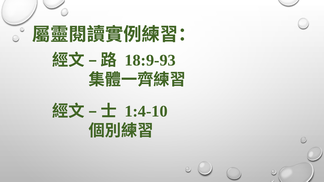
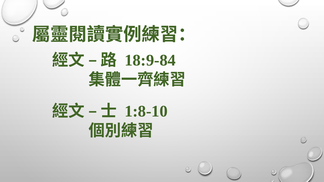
18:9-93: 18:9-93 -> 18:9-84
1:4-10: 1:4-10 -> 1:8-10
